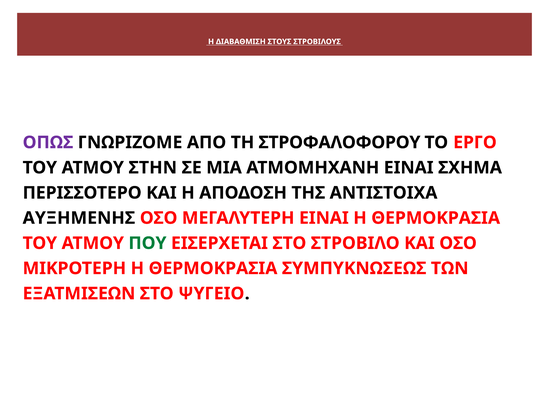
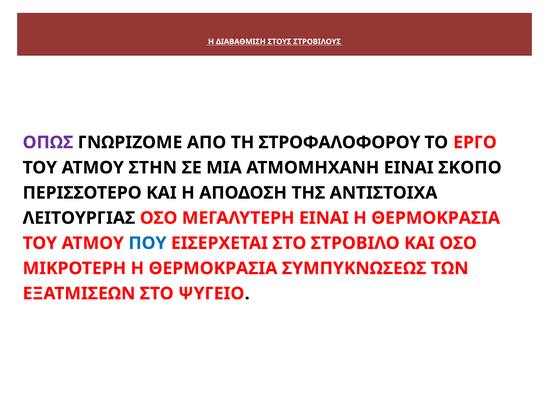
ΣΧΗΜΑ: ΣΧΗΜΑ -> ΣΚΟΠΟ
ΑΥΞΗΜΕΝΗΣ: ΑΥΞΗΜΕΝΗΣ -> ΛΕΙΤΟΥΡΓΙΑΣ
ΠΟΥ colour: green -> blue
